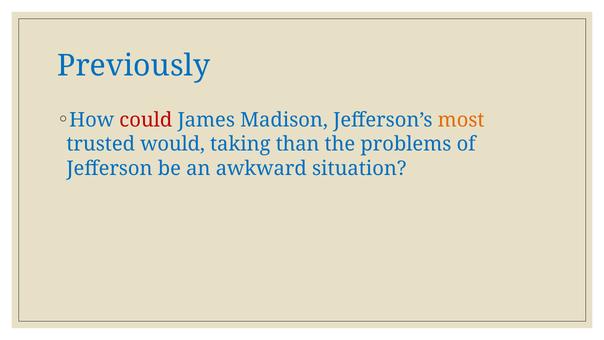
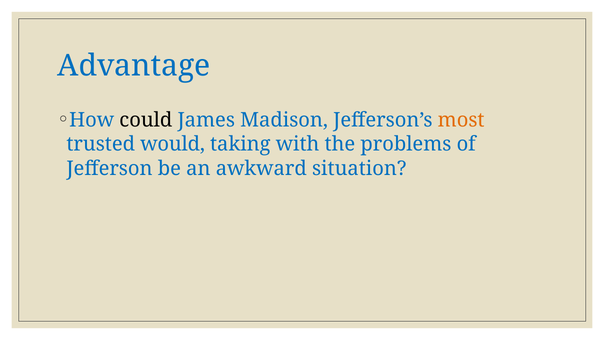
Previously: Previously -> Advantage
could colour: red -> black
than: than -> with
